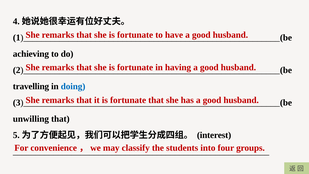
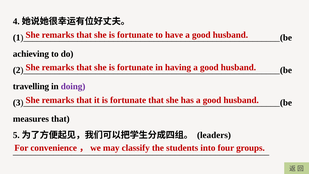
doing colour: blue -> purple
unwilling: unwilling -> measures
interest: interest -> leaders
